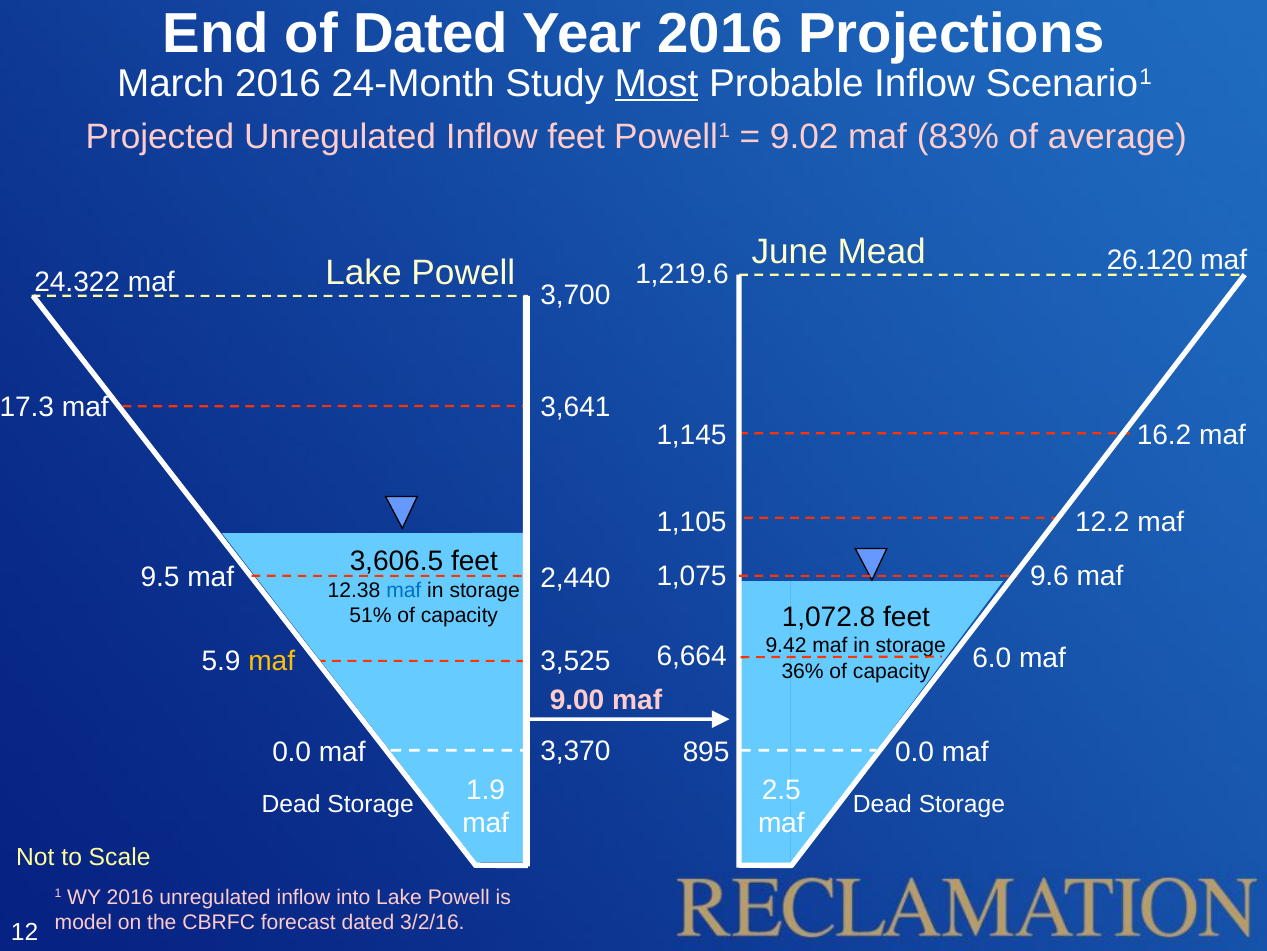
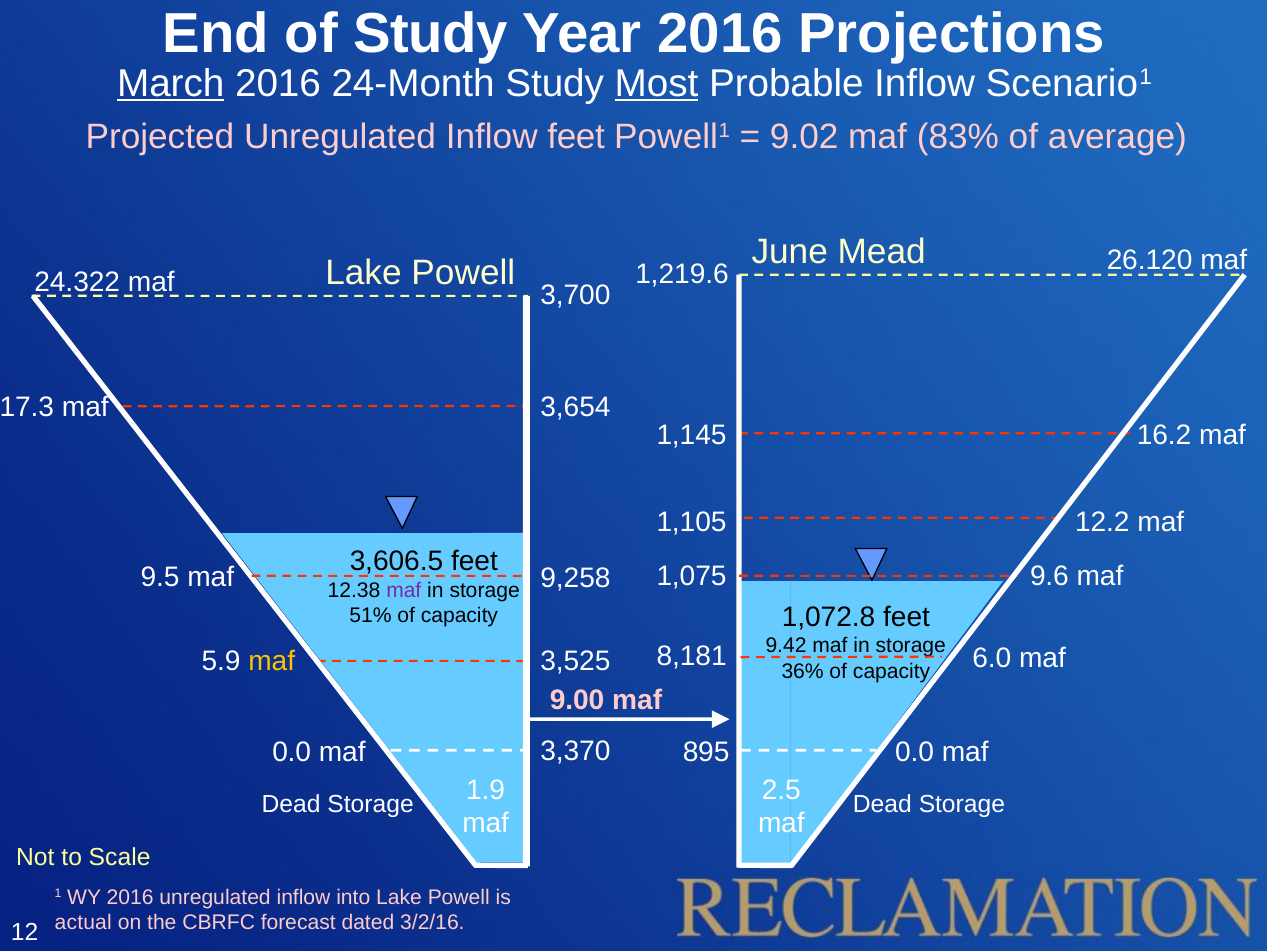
of Dated: Dated -> Study
March underline: none -> present
3,641: 3,641 -> 3,654
2,440: 2,440 -> 9,258
maf at (404, 590) colour: blue -> purple
6,664: 6,664 -> 8,181
model: model -> actual
